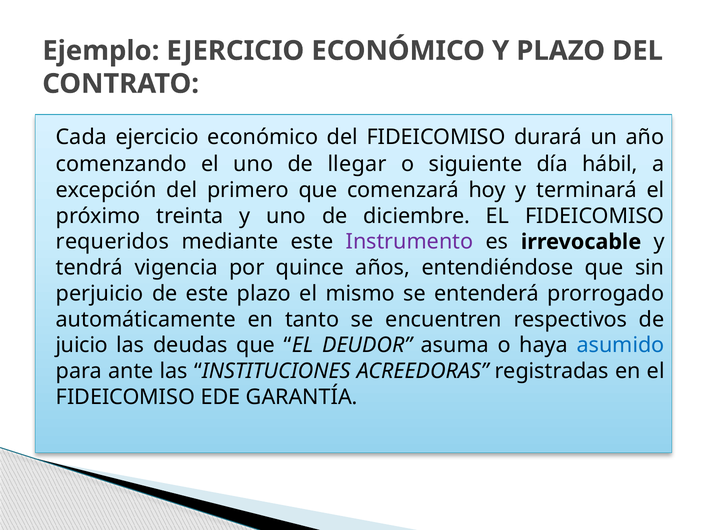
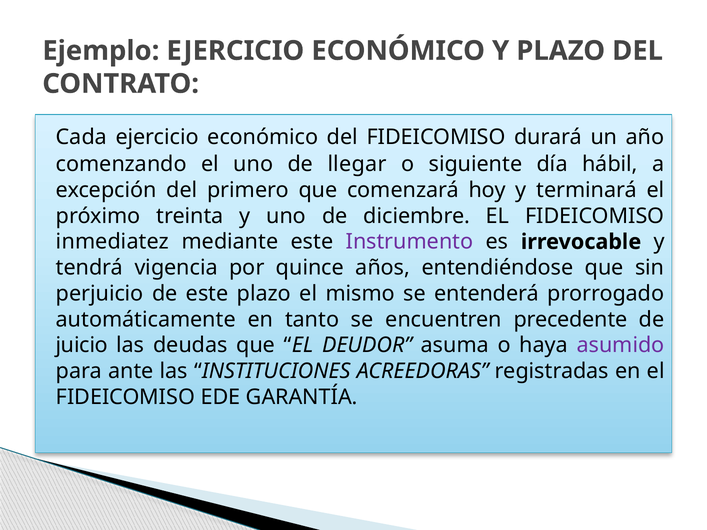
requeridos: requeridos -> inmediatez
respectivos: respectivos -> precedente
asumido colour: blue -> purple
